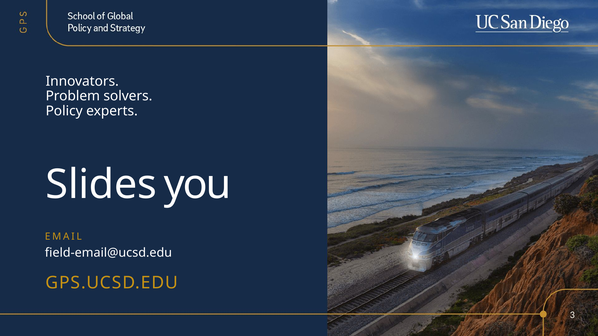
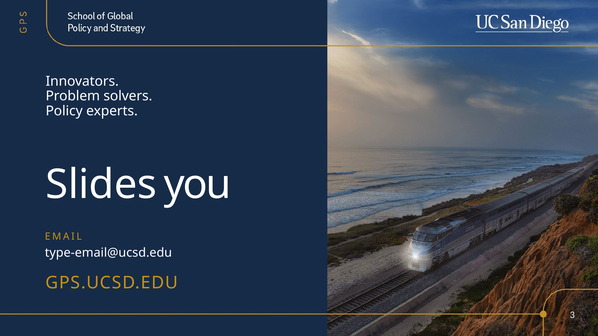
field-email@ucsd.edu: field-email@ucsd.edu -> type-email@ucsd.edu
